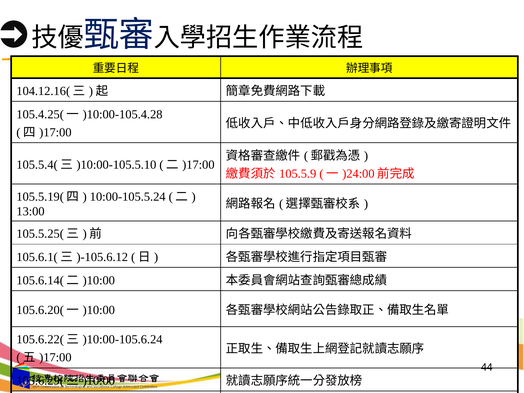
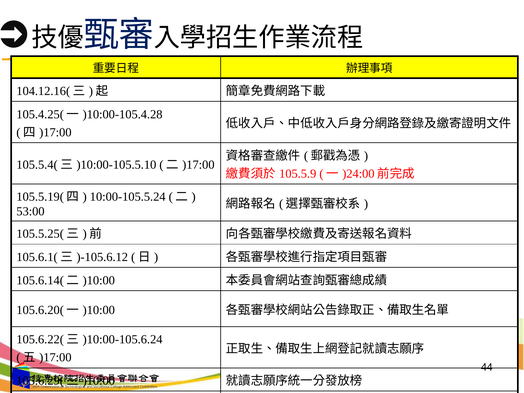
13:00: 13:00 -> 53:00
